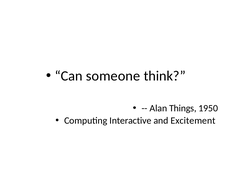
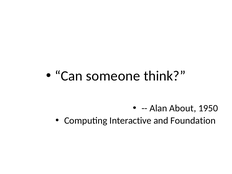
Things: Things -> About
Excitement: Excitement -> Foundation
